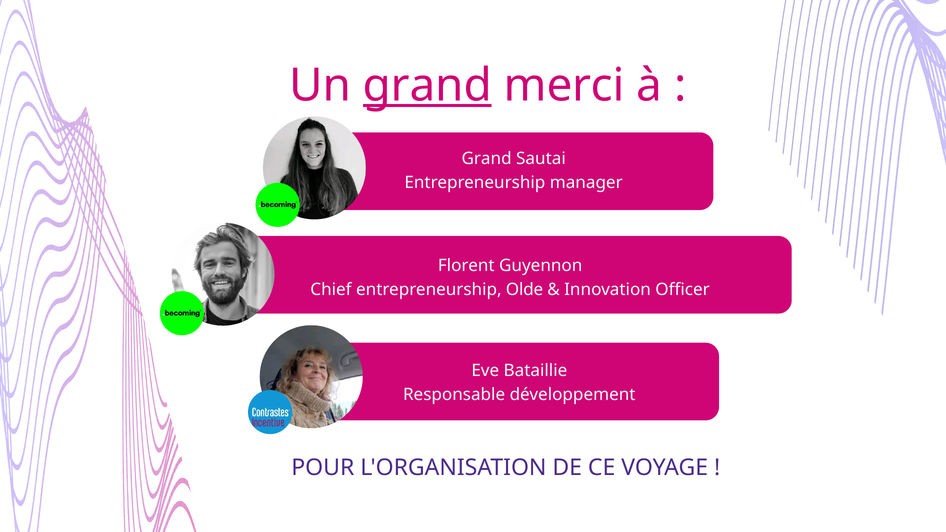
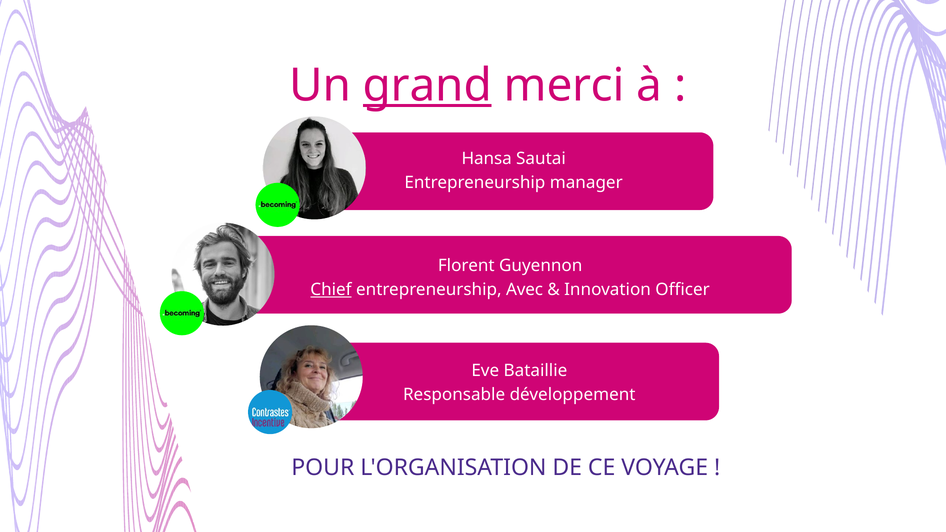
Grand at (487, 159): Grand -> Hansa
Chief underline: none -> present
Olde: Olde -> Avec
